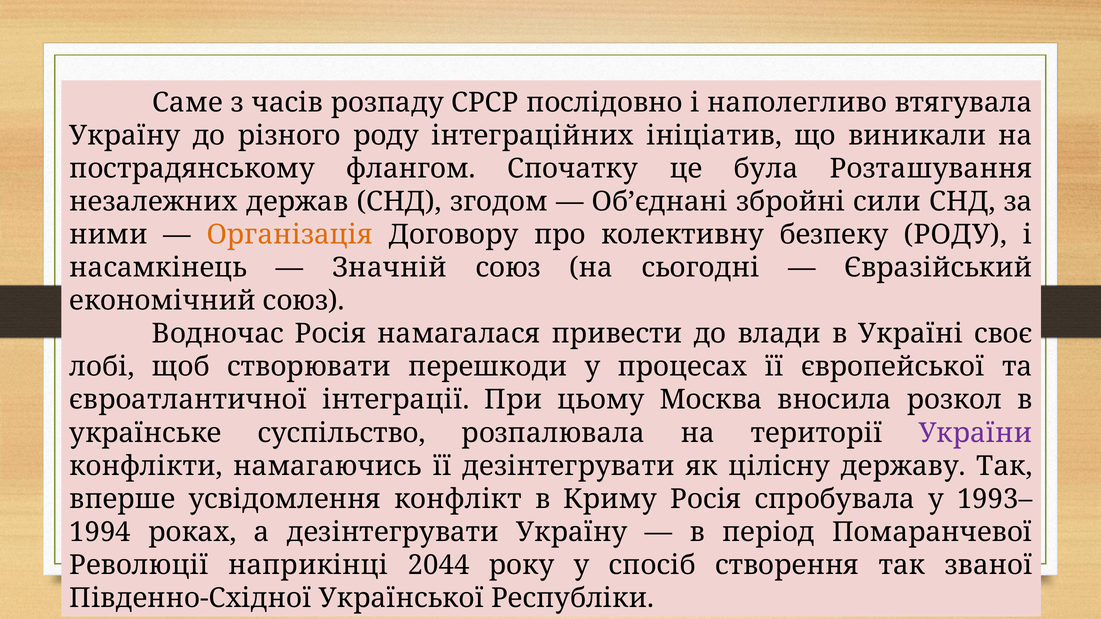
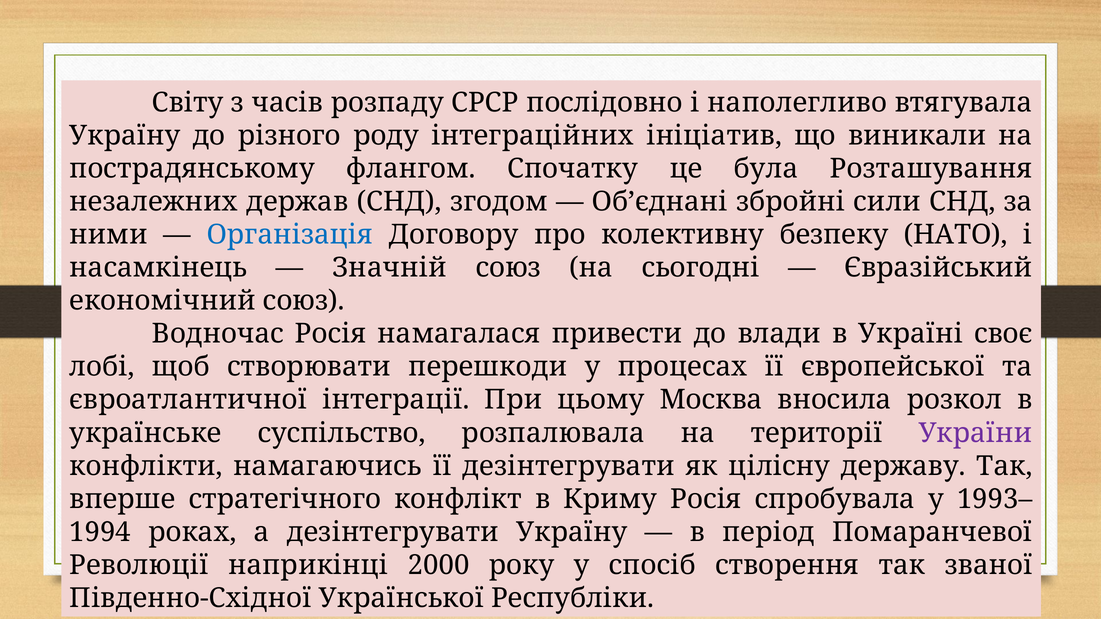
Саме: Саме -> Світу
Організація colour: orange -> blue
безпеку РОДУ: РОДУ -> НАТО
усвідомлення: усвідомлення -> стратегічного
2044: 2044 -> 2000
